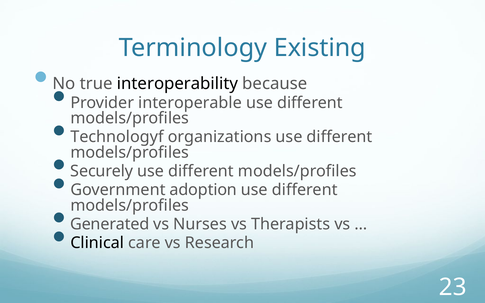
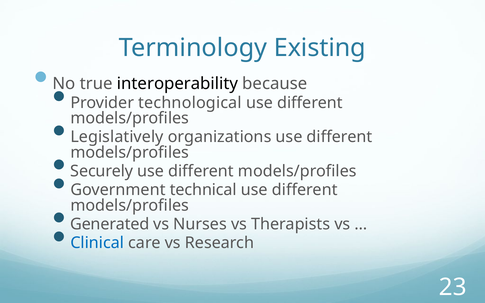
interoperable: interoperable -> technological
Technologyf: Technologyf -> Legislatively
adoption: adoption -> technical
Clinical colour: black -> blue
